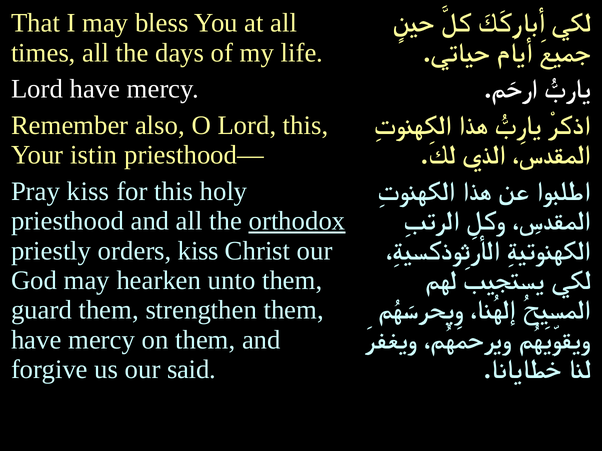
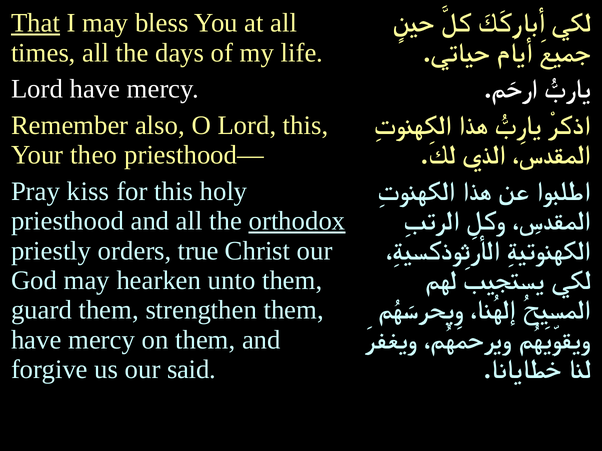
That underline: none -> present
istin: istin -> theo
orders kiss: kiss -> true
